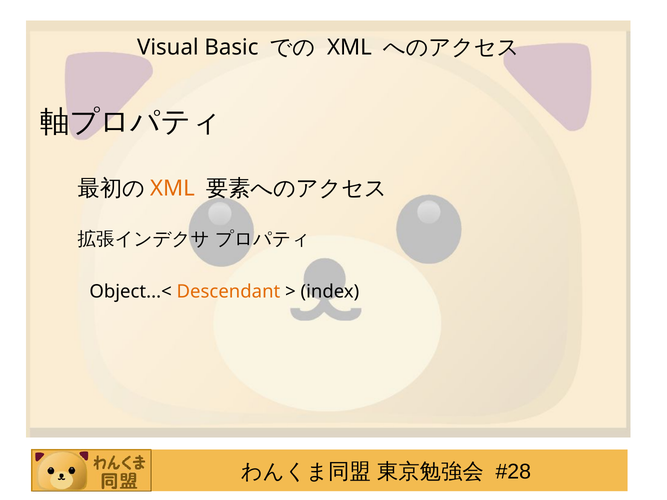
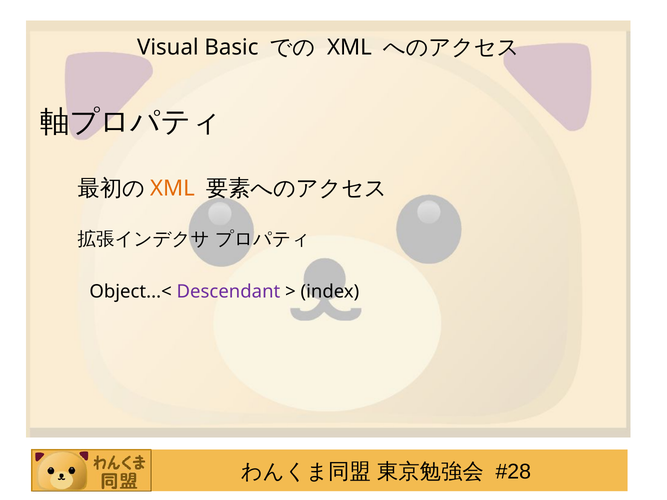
Descendant colour: orange -> purple
